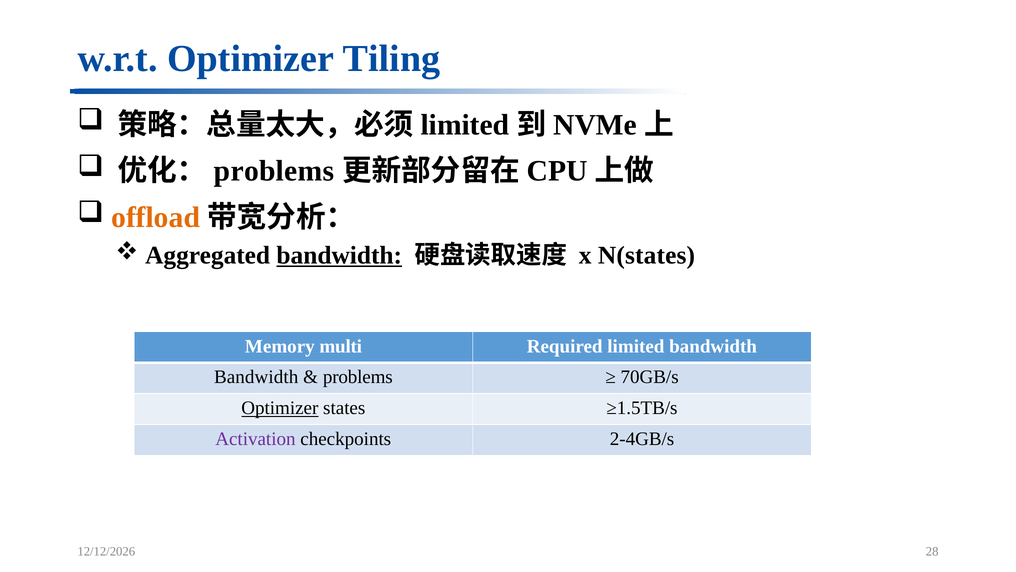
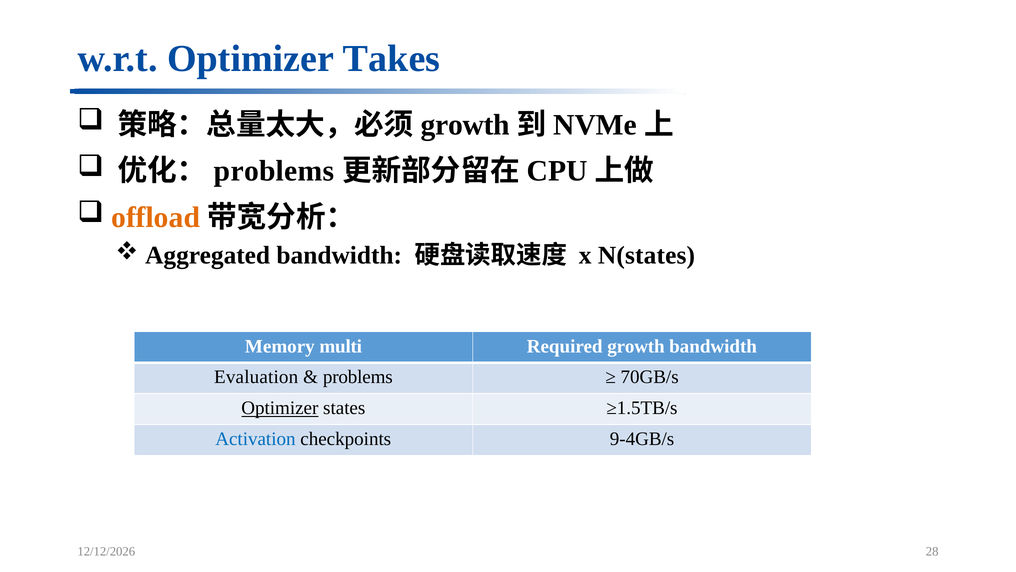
Tiling: Tiling -> Takes
limited at (465, 125): limited -> growth
bandwidth at (339, 255) underline: present -> none
Required limited: limited -> growth
Bandwidth at (256, 377): Bandwidth -> Evaluation
Activation colour: purple -> blue
2-4GB/s: 2-4GB/s -> 9-4GB/s
